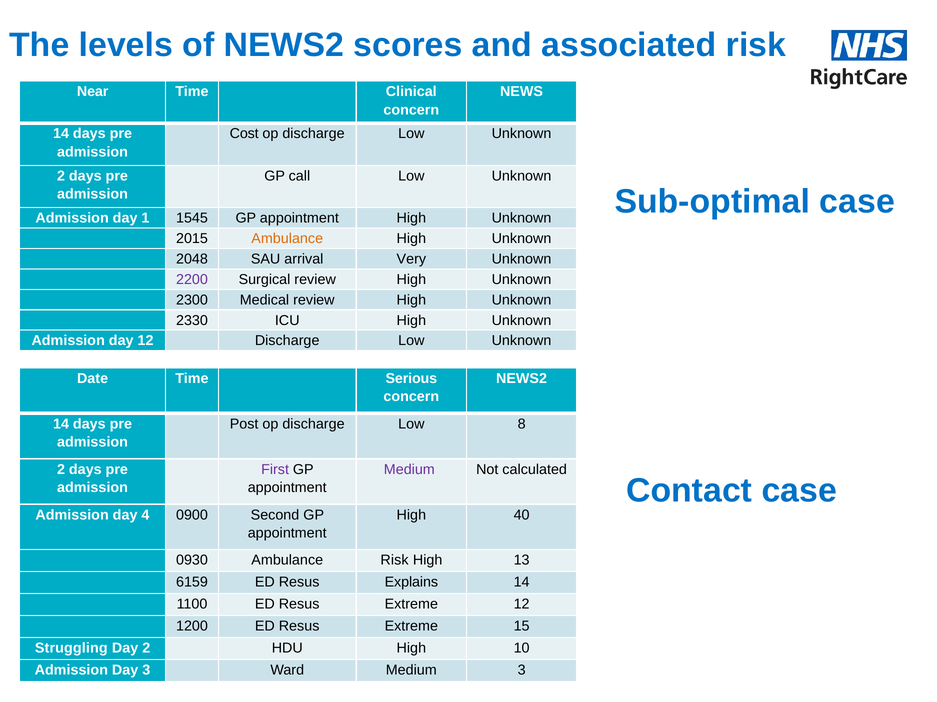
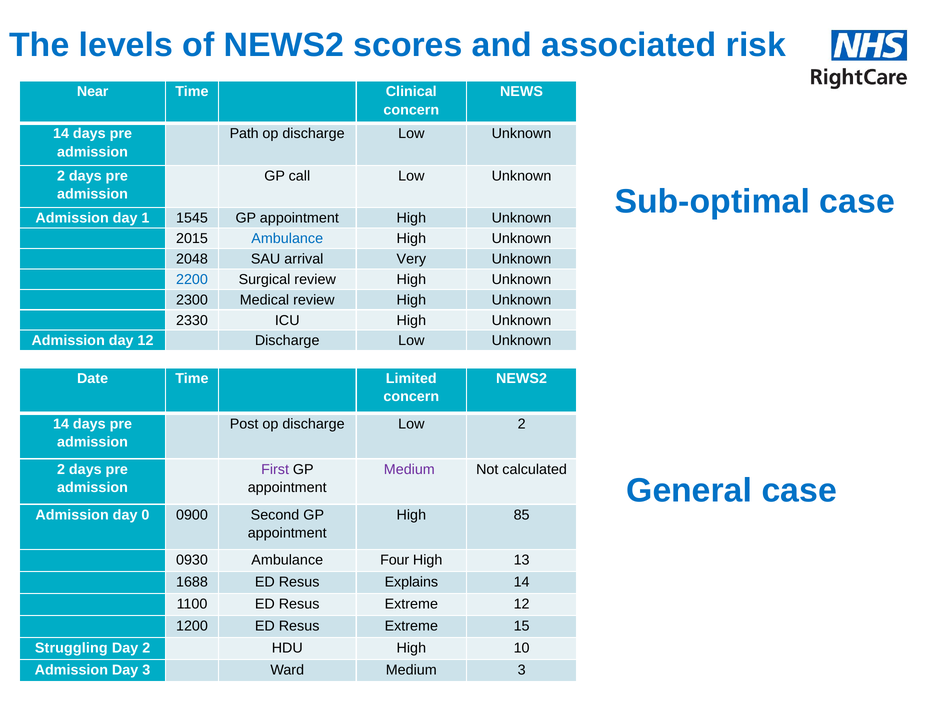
Cost: Cost -> Path
Ambulance at (287, 239) colour: orange -> blue
2200 colour: purple -> blue
Serious: Serious -> Limited
Low 8: 8 -> 2
Contact: Contact -> General
4: 4 -> 0
40: 40 -> 85
Ambulance Risk: Risk -> Four
6159: 6159 -> 1688
